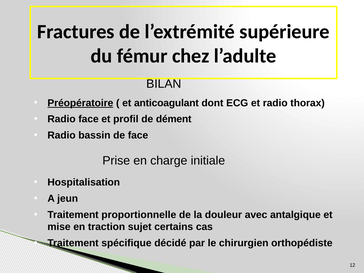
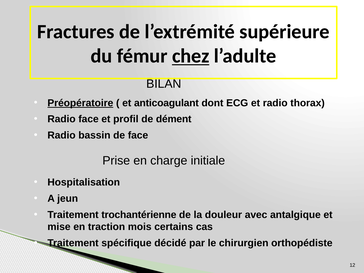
chez underline: none -> present
proportionnelle: proportionnelle -> trochantérienne
sujet: sujet -> mois
